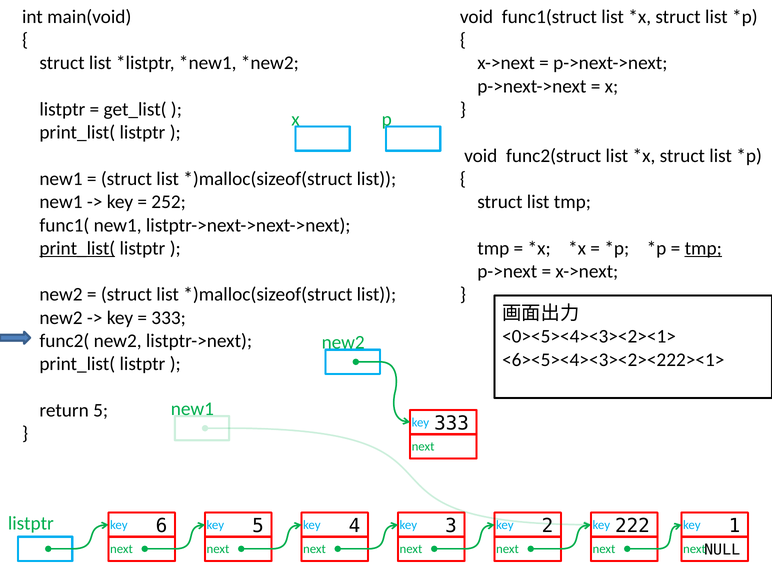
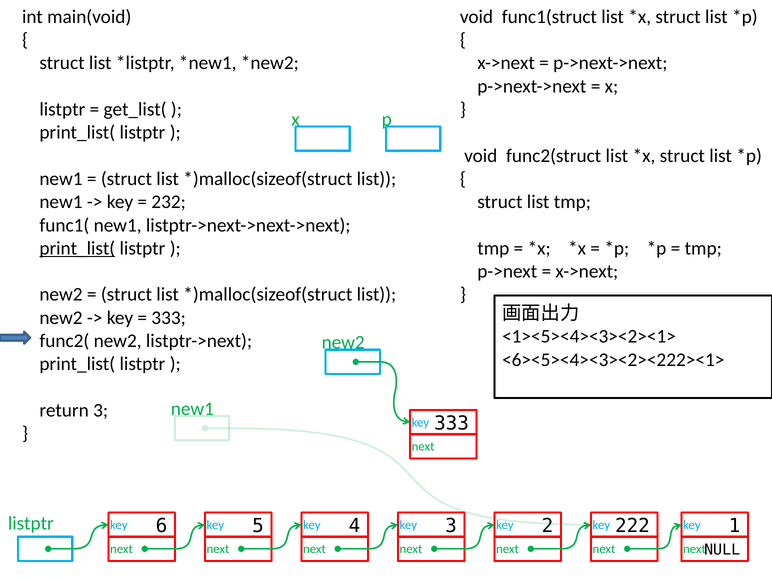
252: 252 -> 232
tmp at (703, 248) underline: present -> none
<0><5><4><3><2><1>: <0><5><4><3><2><1> -> <1><5><4><3><2><1>
return 5: 5 -> 3
